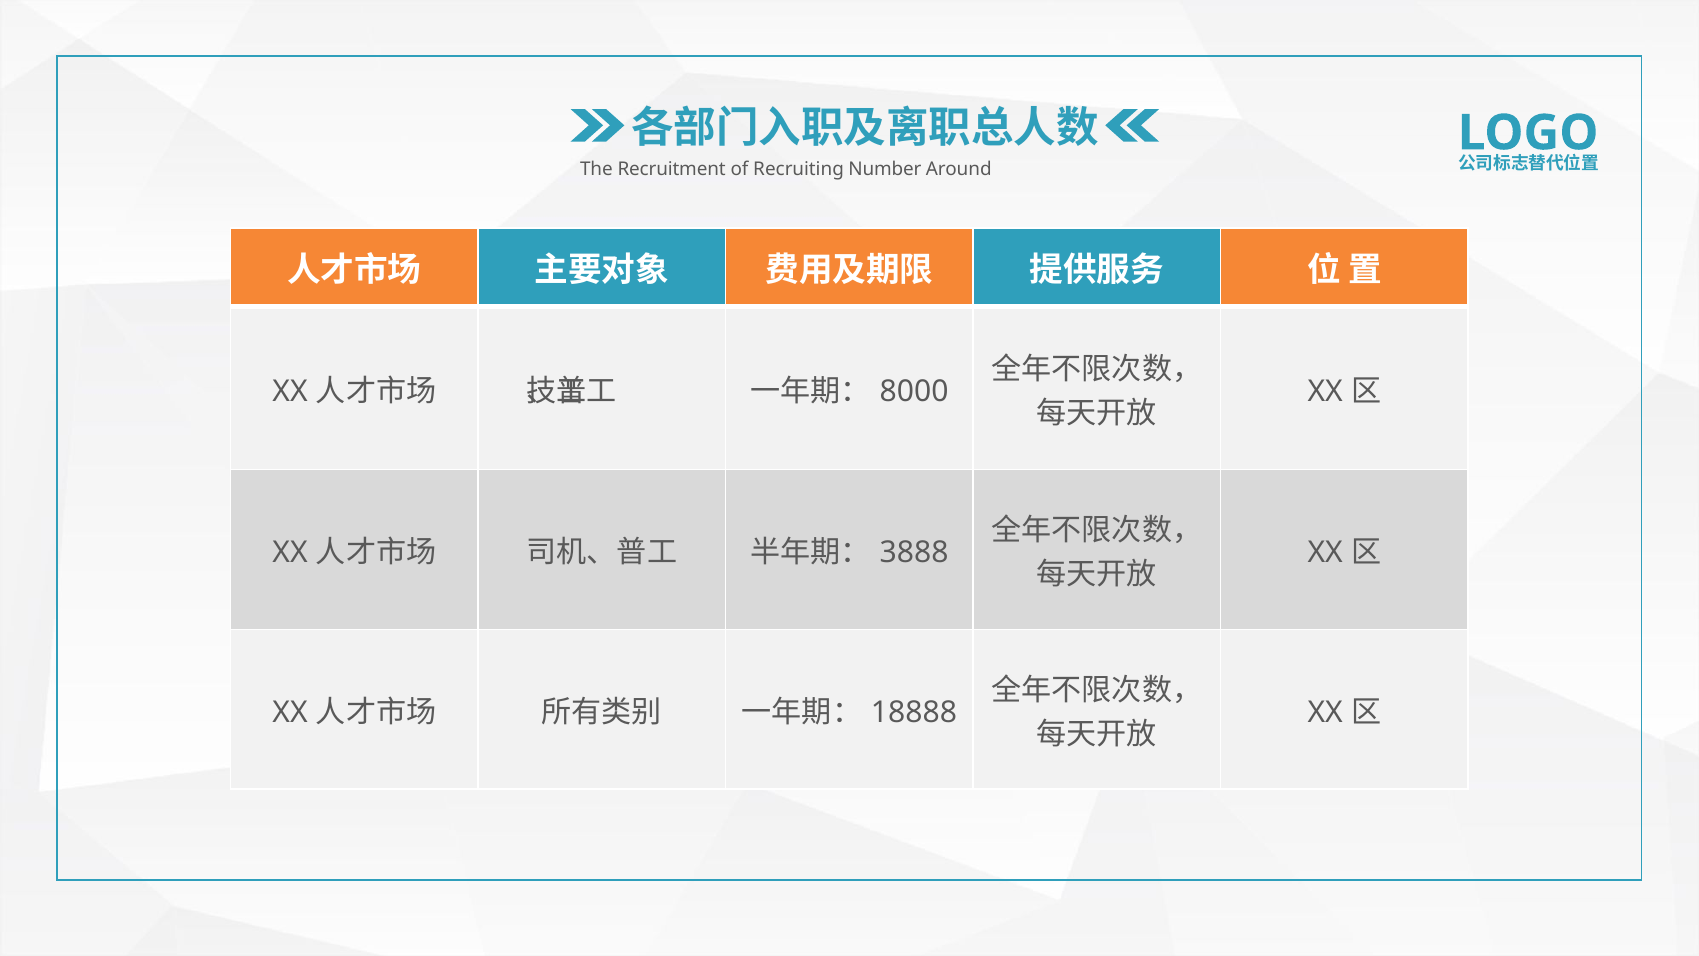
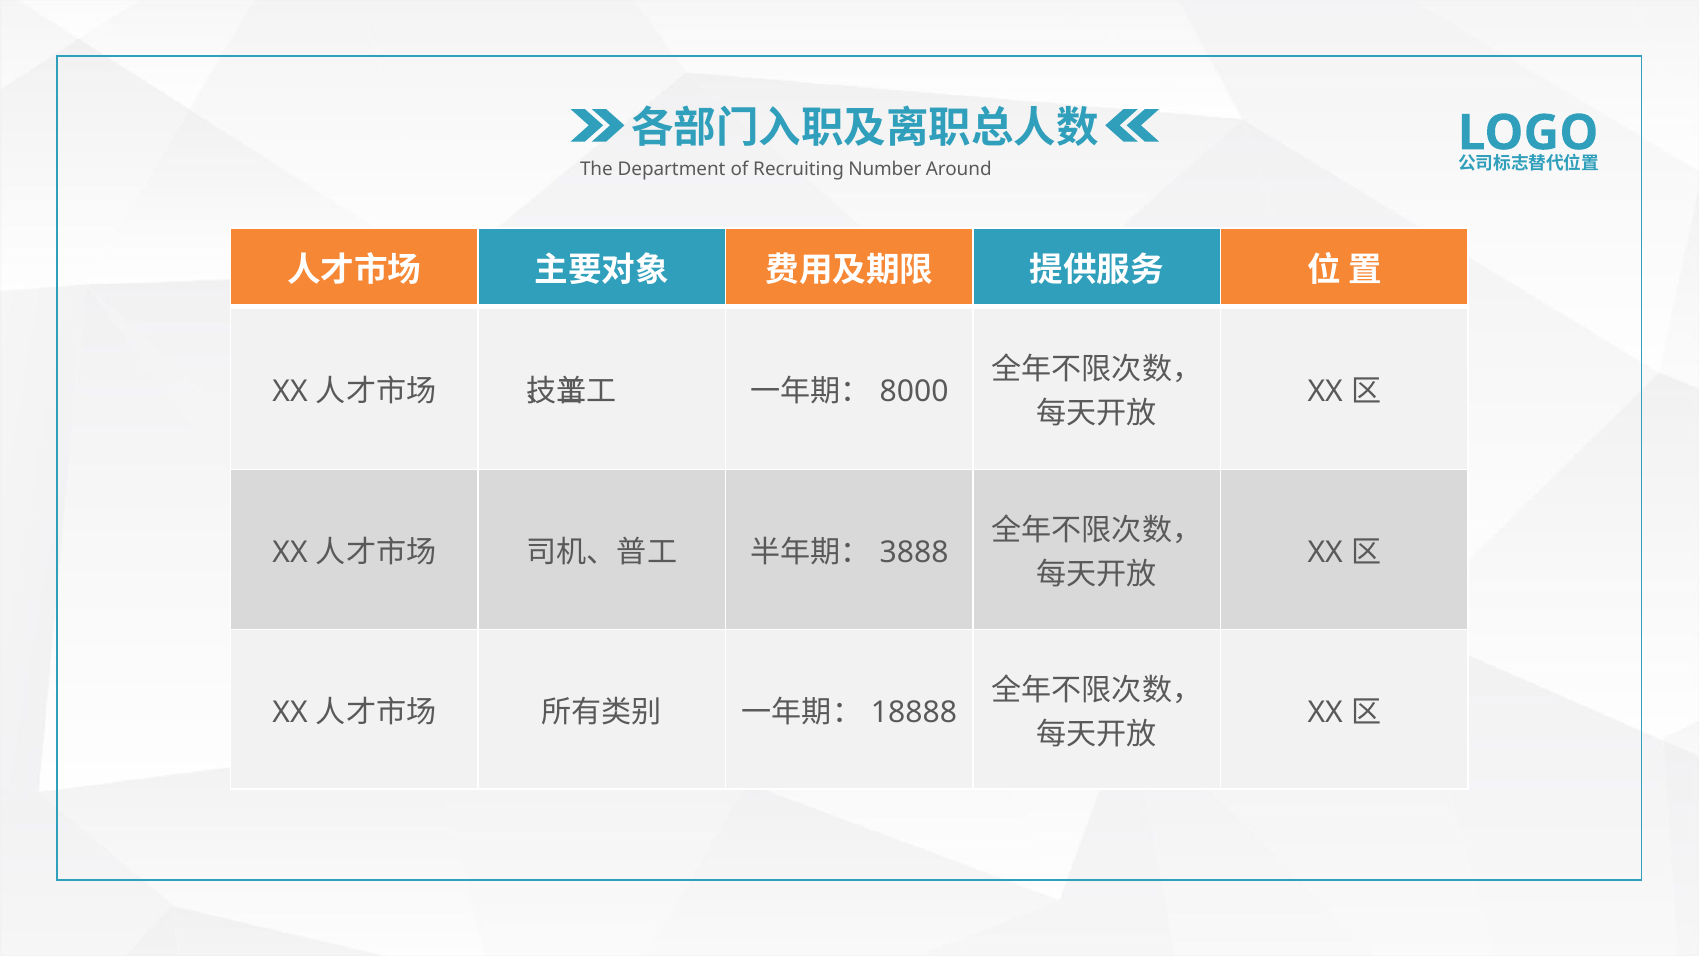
Recruitment: Recruitment -> Department
